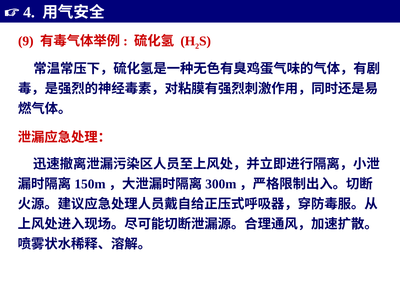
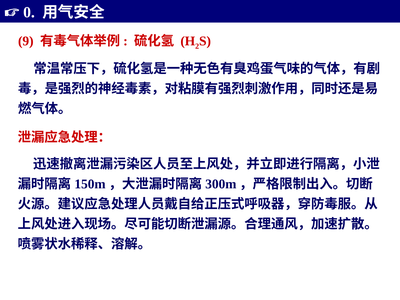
4: 4 -> 0
